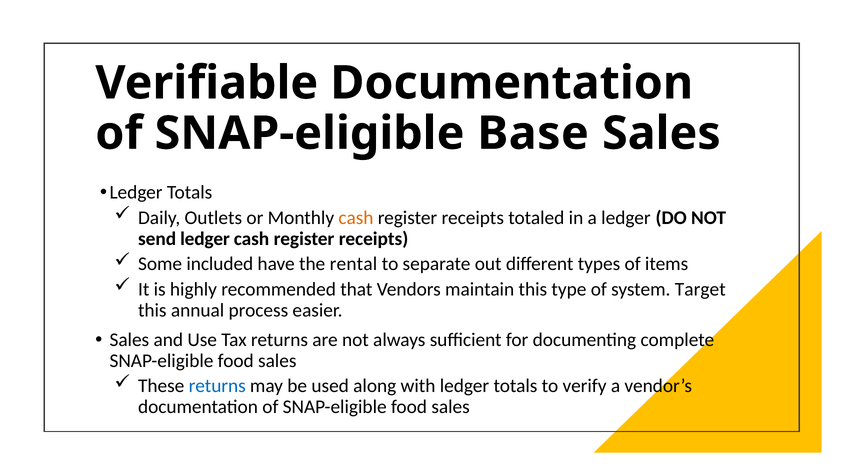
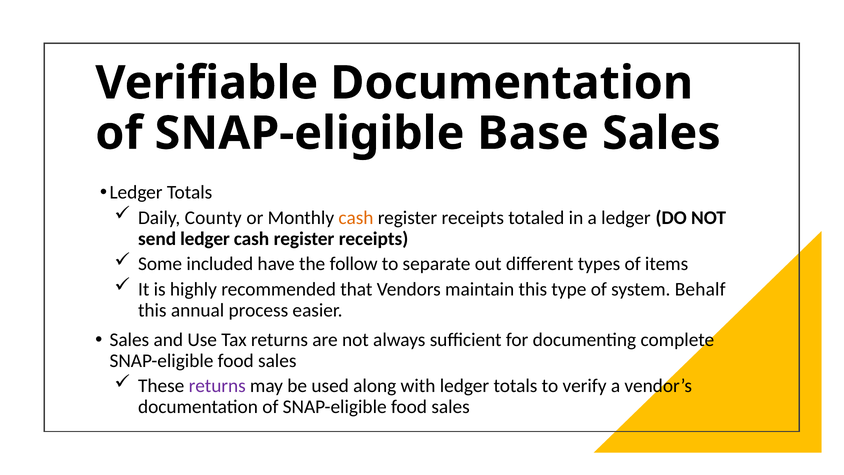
Outlets: Outlets -> County
rental: rental -> follow
Target: Target -> Behalf
returns at (217, 386) colour: blue -> purple
